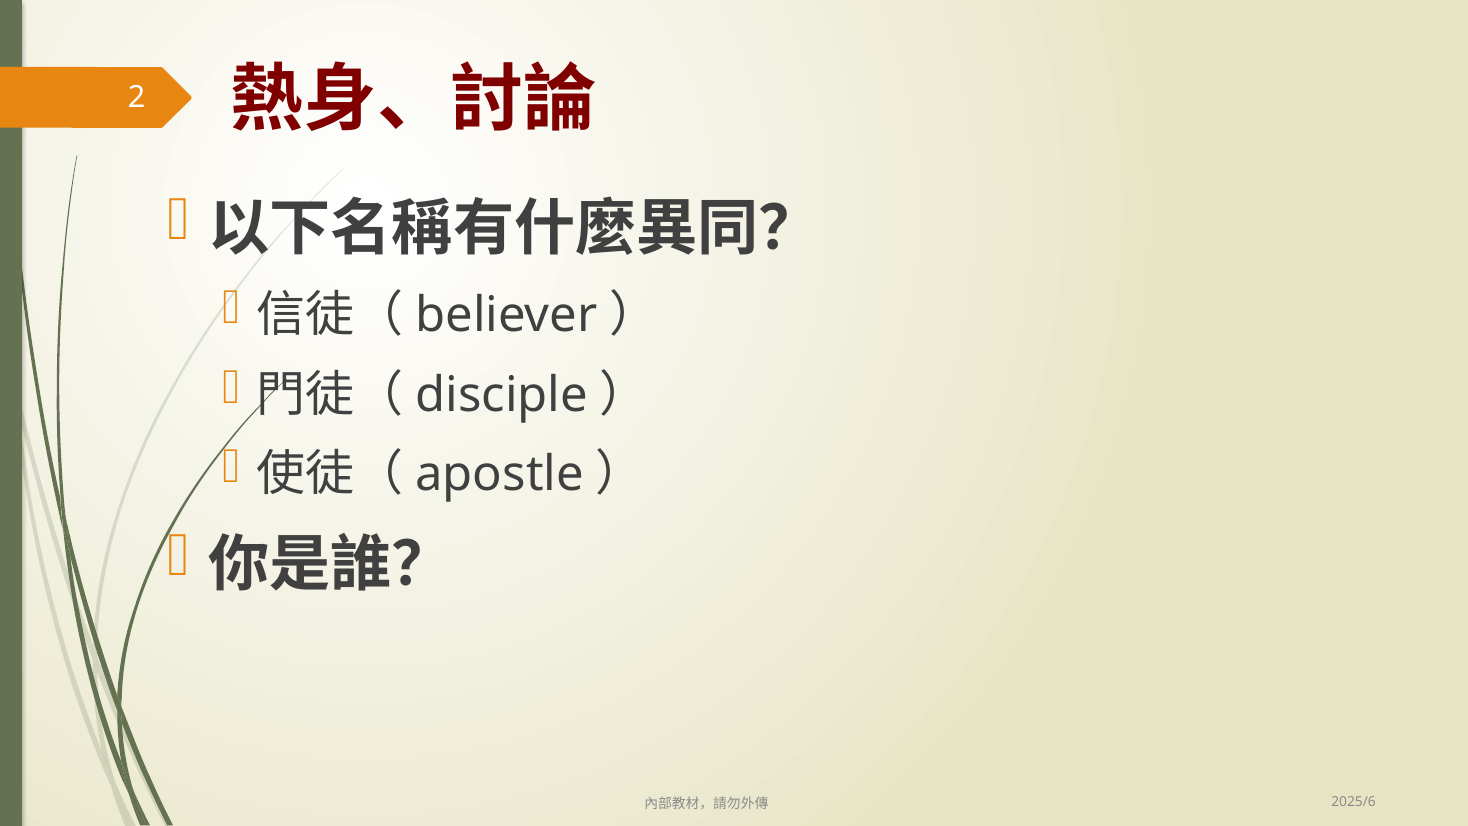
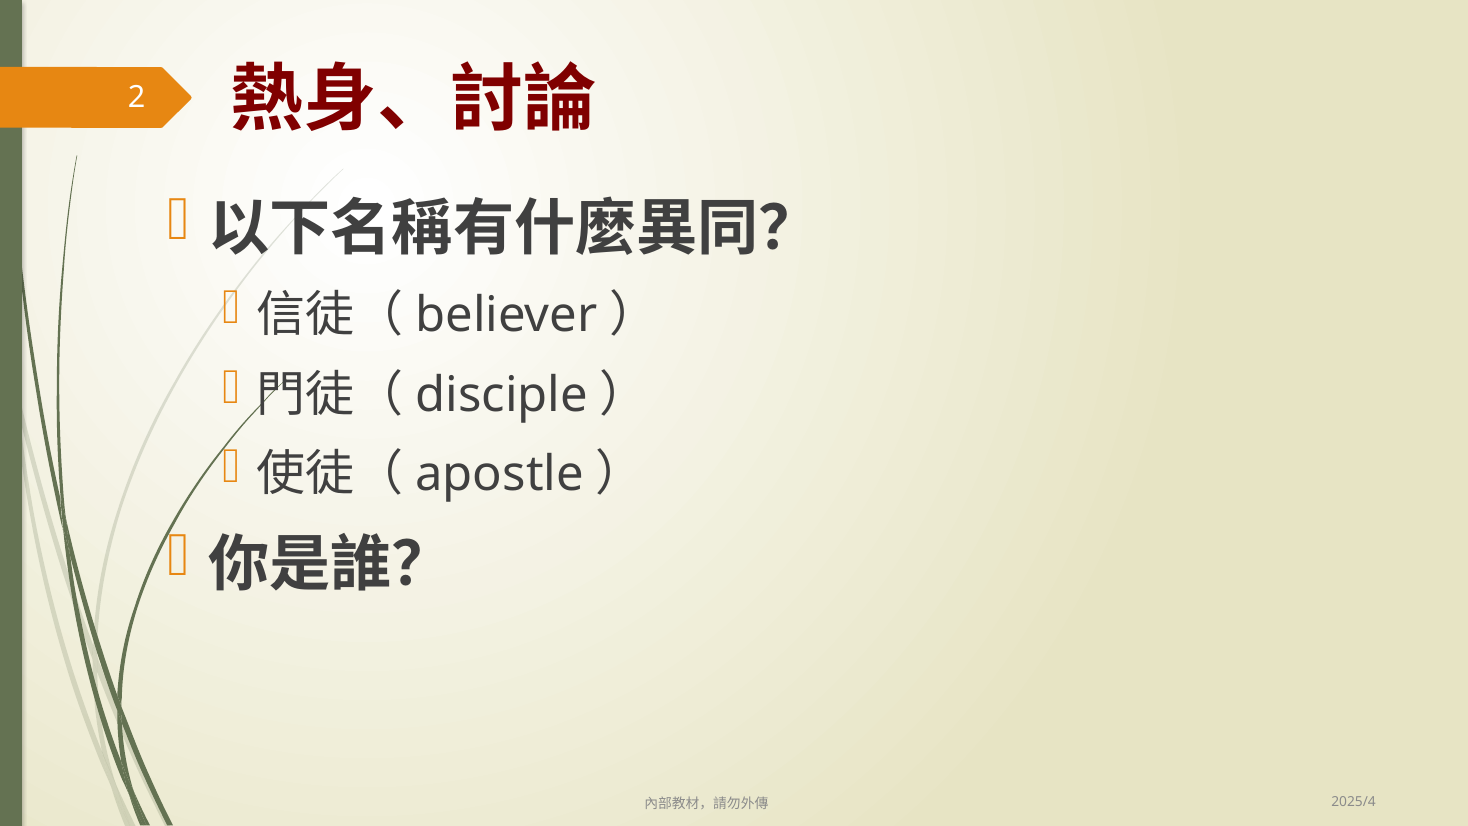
2025/6: 2025/6 -> 2025/4
